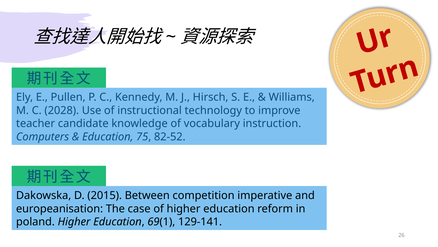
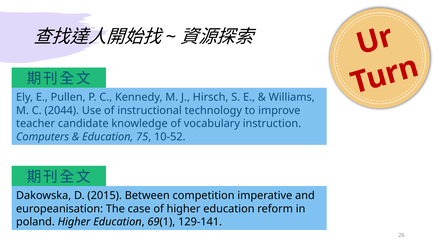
2028: 2028 -> 2044
82-52: 82-52 -> 10-52
